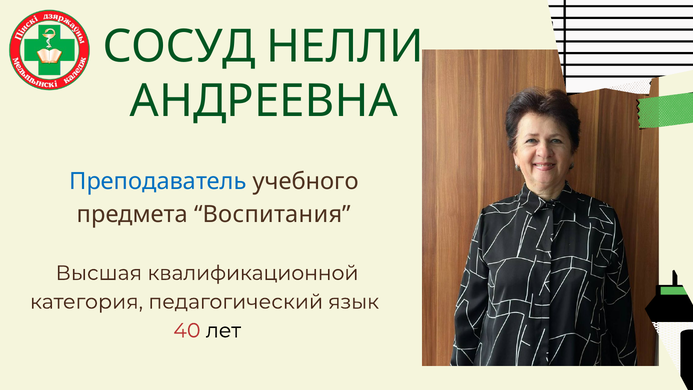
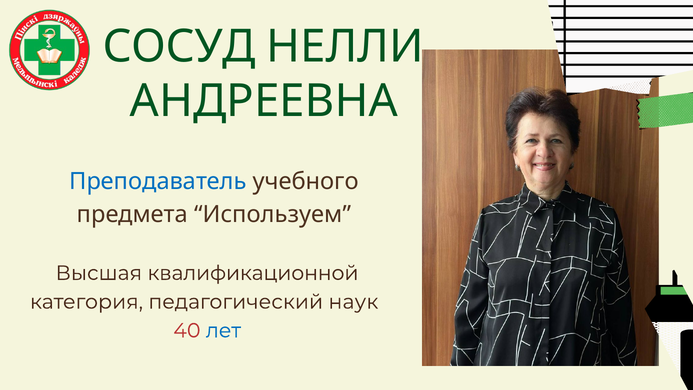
Воспитания: Воспитания -> Используем
язык: язык -> наук
лет colour: black -> blue
